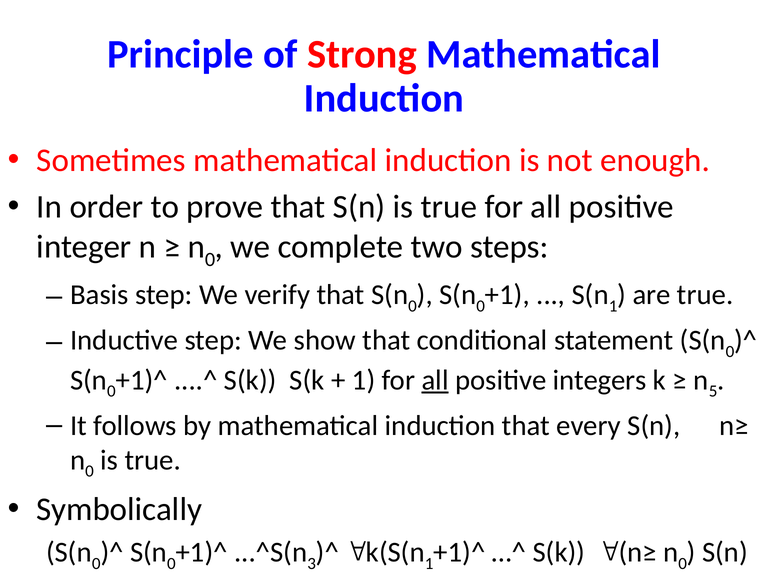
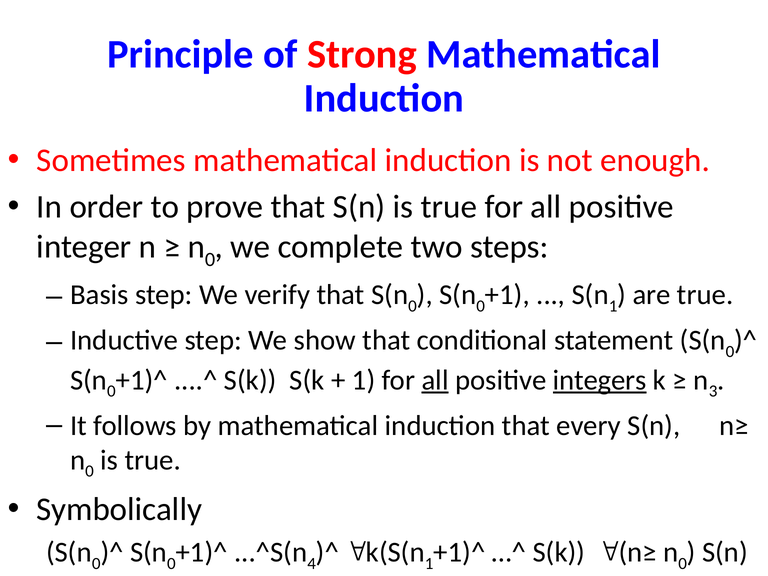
integers underline: none -> present
5: 5 -> 3
3: 3 -> 4
